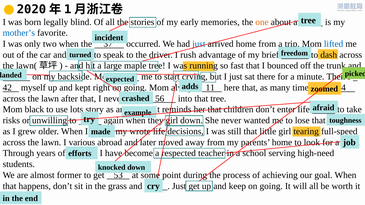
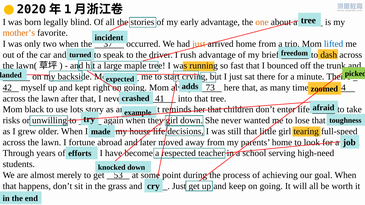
early memories: memories -> advantage
mother’s colour: blue -> orange
just at (199, 44) colour: blue -> orange
11: 11 -> 73
56 at (160, 99): 56 -> 41
wrote: wrote -> house
various: various -> fortune
former: former -> merely
